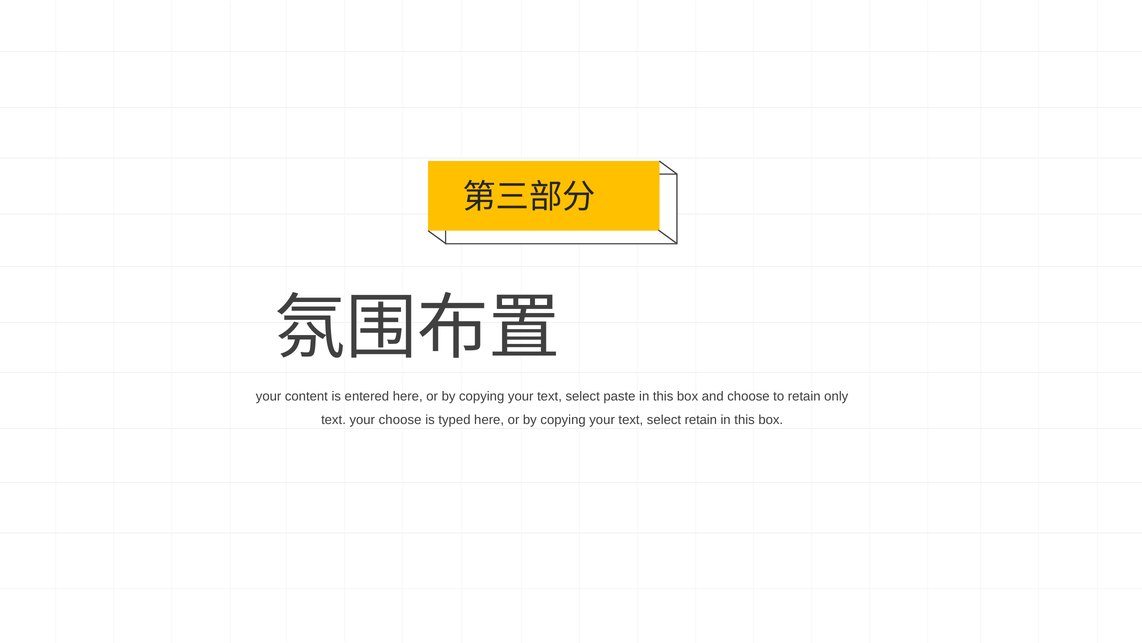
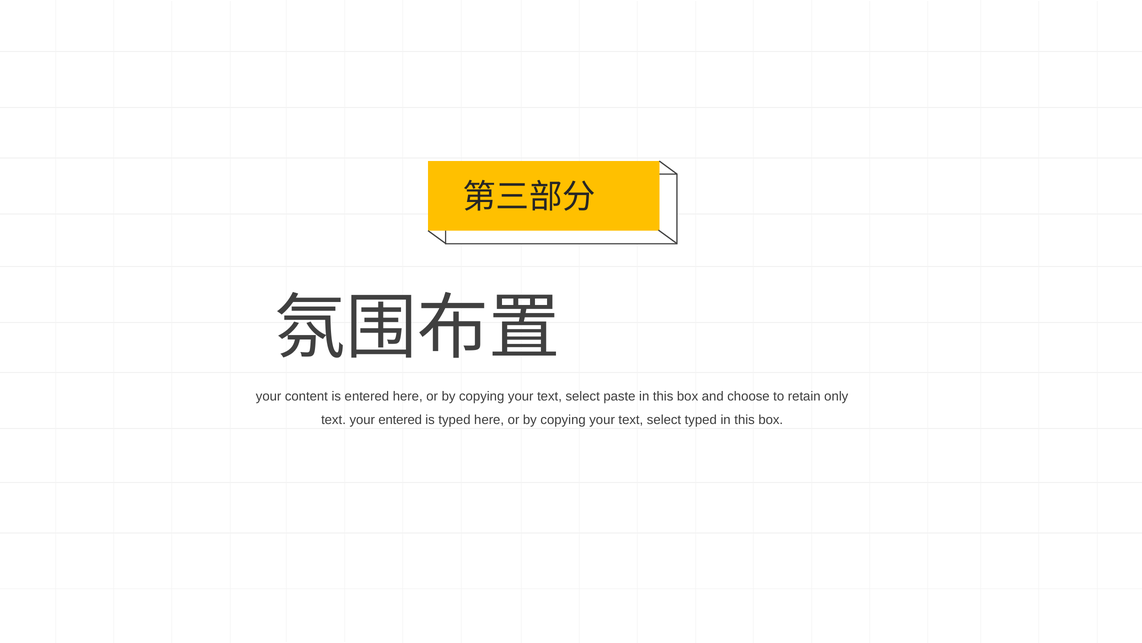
your choose: choose -> entered
select retain: retain -> typed
